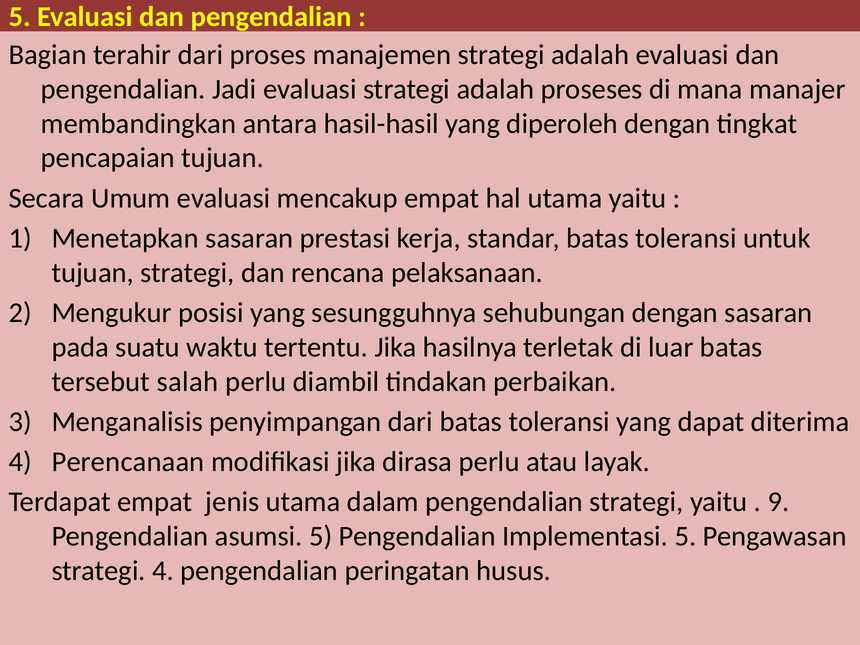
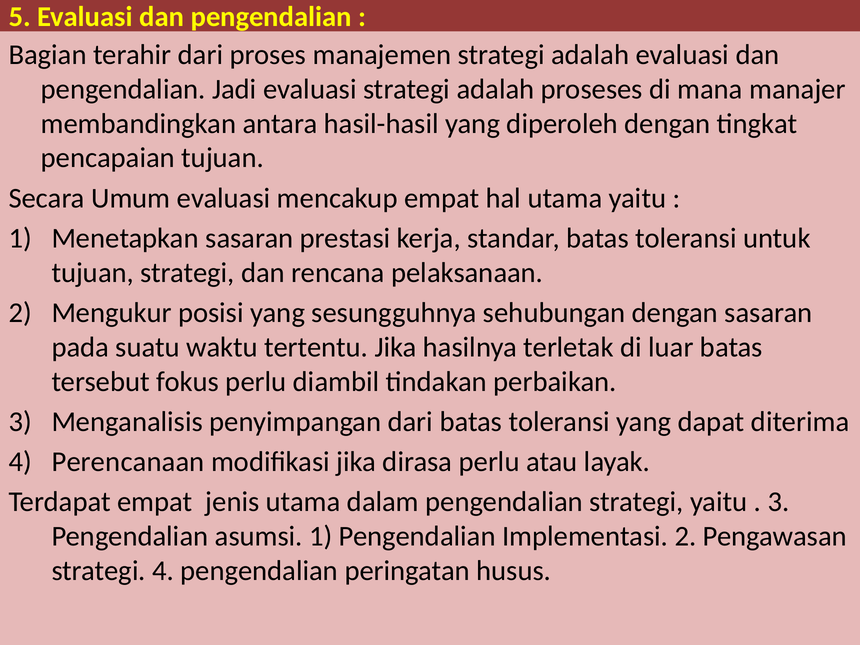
salah: salah -> fokus
9 at (778, 502): 9 -> 3
asumsi 5: 5 -> 1
Implementasi 5: 5 -> 2
